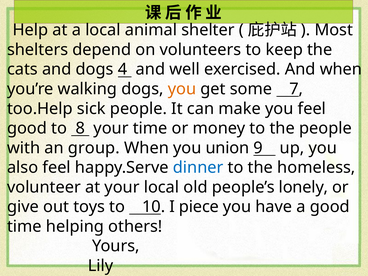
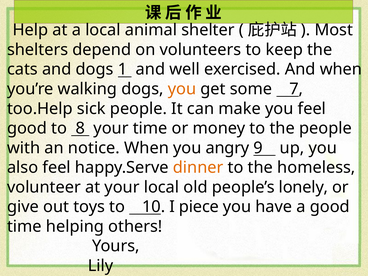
4: 4 -> 1
group: group -> notice
union: union -> angry
dinner colour: blue -> orange
